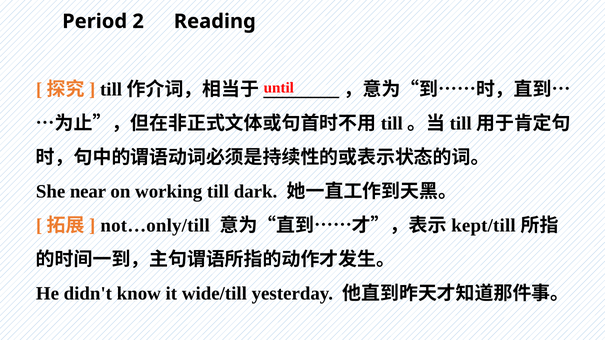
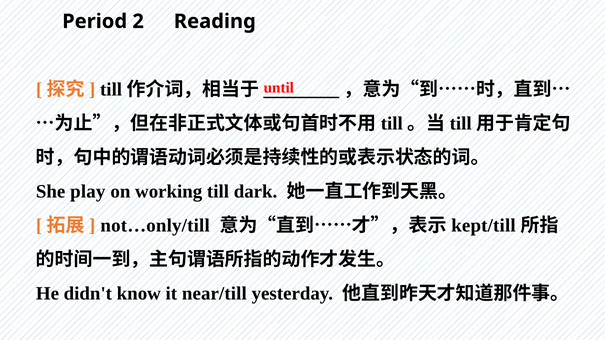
near: near -> play
wide/till: wide/till -> near/till
